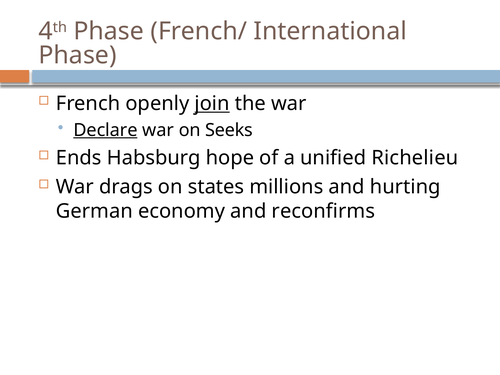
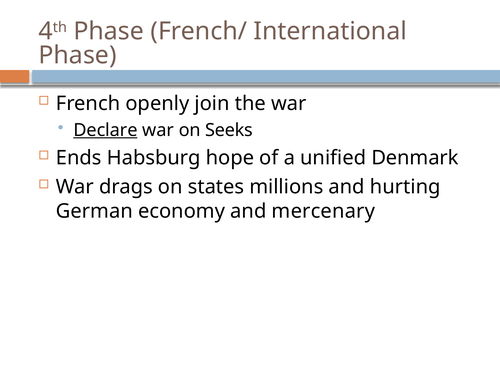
join underline: present -> none
Richelieu: Richelieu -> Denmark
reconfirms: reconfirms -> mercenary
